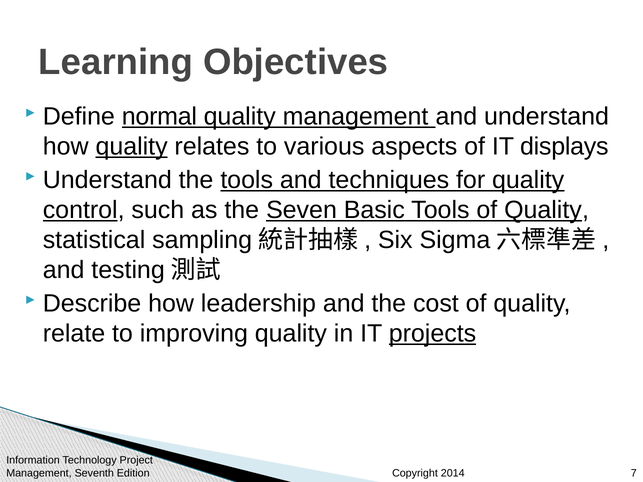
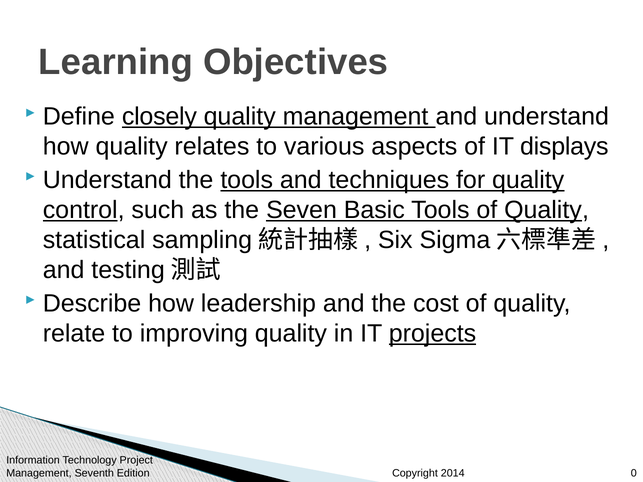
normal: normal -> closely
quality at (132, 146) underline: present -> none
7: 7 -> 0
